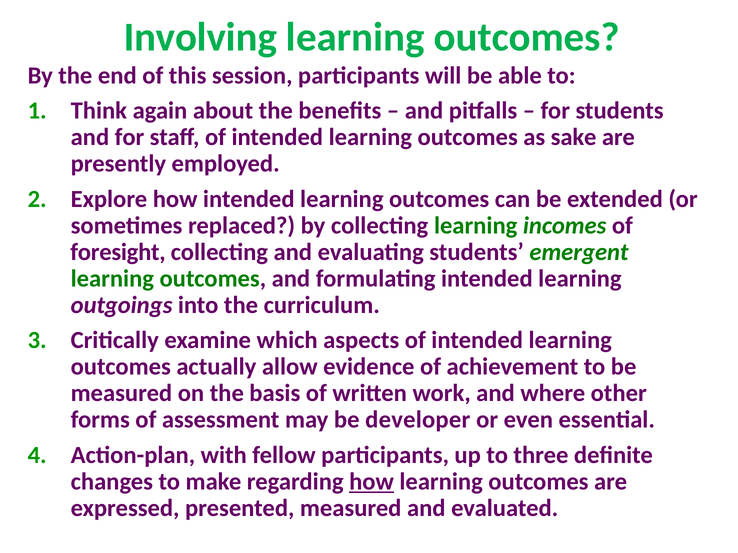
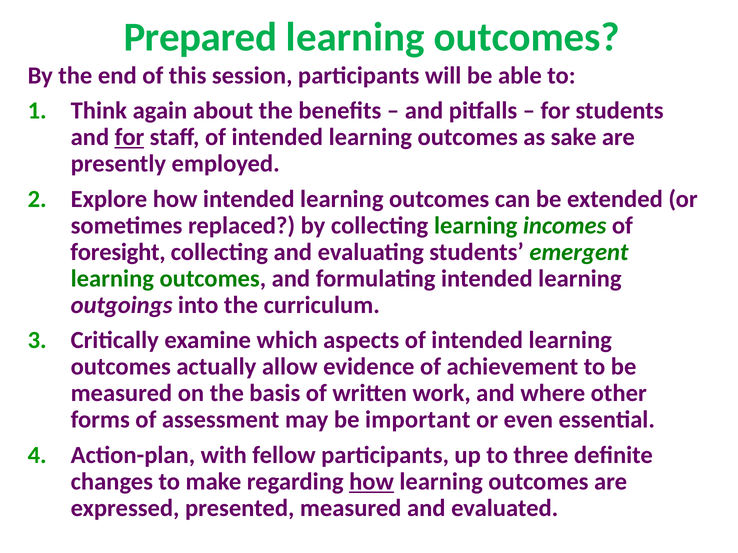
Involving: Involving -> Prepared
for at (129, 137) underline: none -> present
developer: developer -> important
